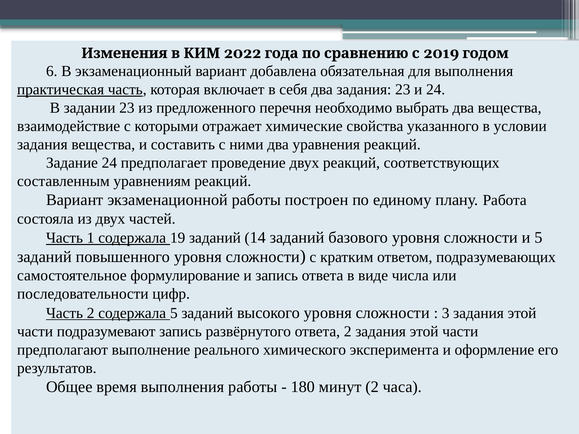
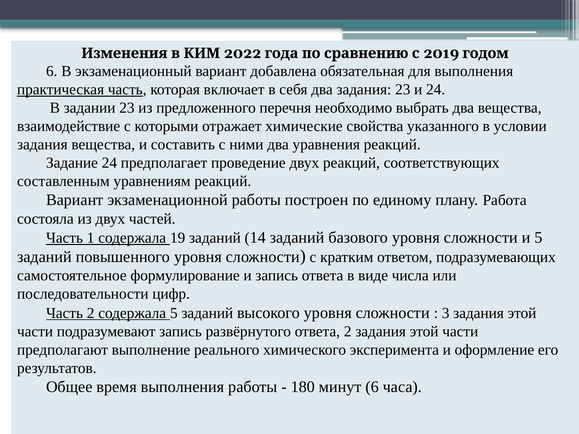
минут 2: 2 -> 6
